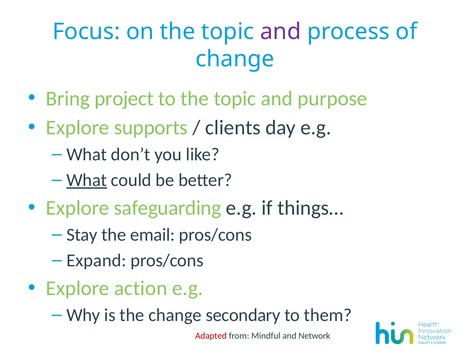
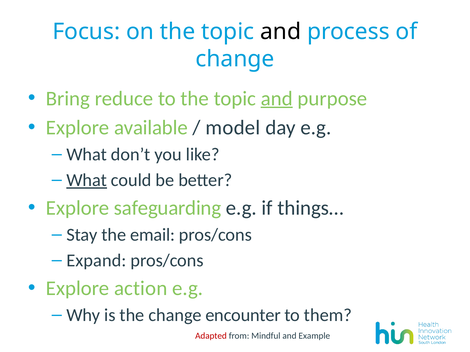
and at (281, 32) colour: purple -> black
project: project -> reduce
and at (277, 99) underline: none -> present
supports: supports -> available
clients: clients -> model
secondary: secondary -> encounter
Network: Network -> Example
